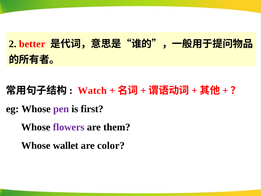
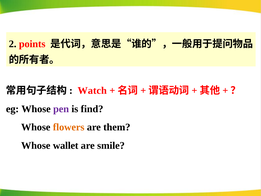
better: better -> points
first: first -> find
flowers colour: purple -> orange
color: color -> smile
